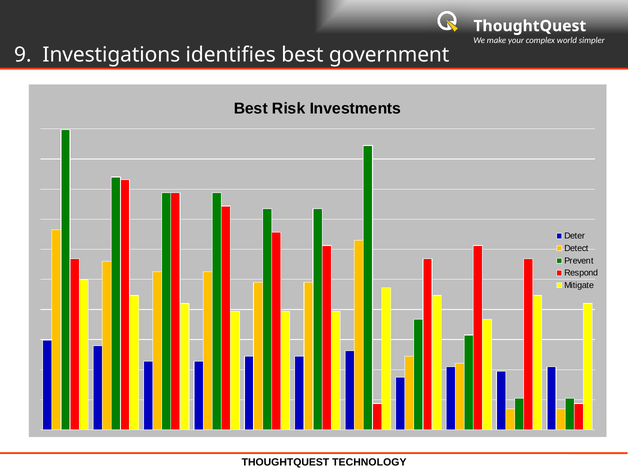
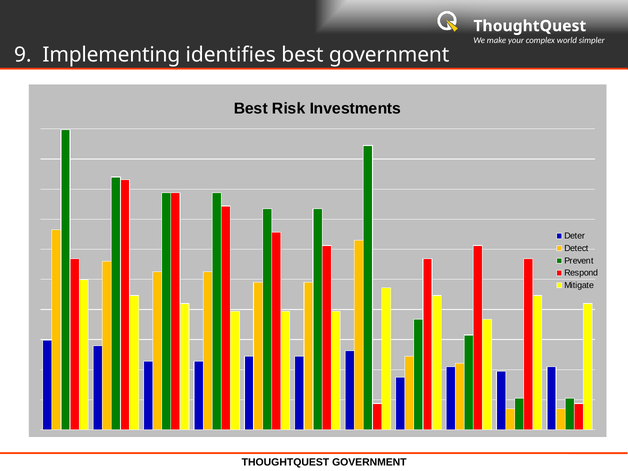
Investigations: Investigations -> Implementing
THOUGHTQUEST TECHNOLOGY: TECHNOLOGY -> GOVERNMENT
